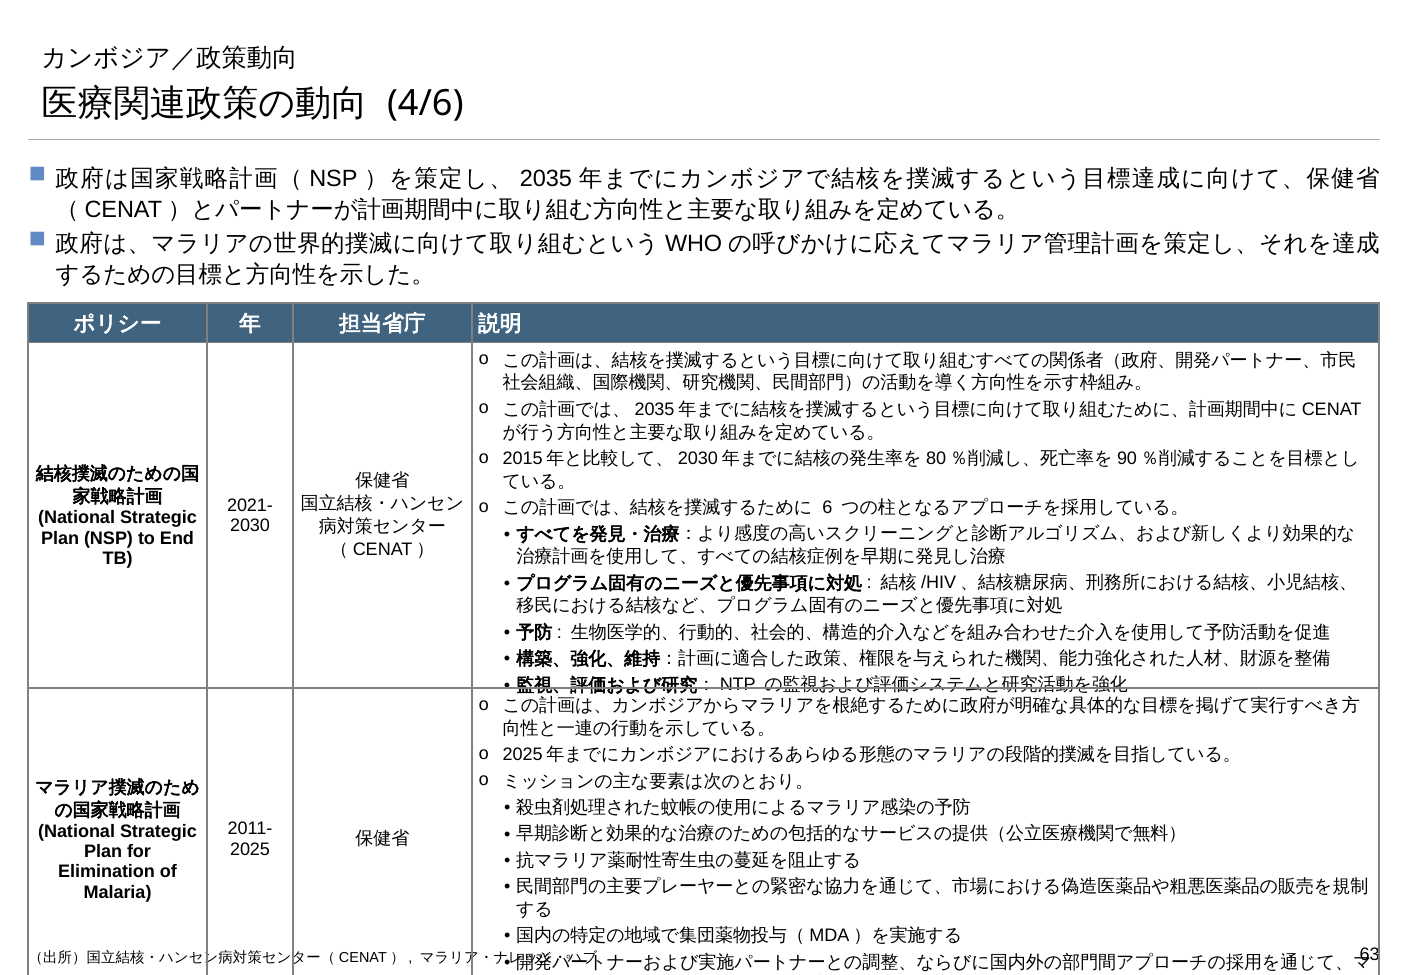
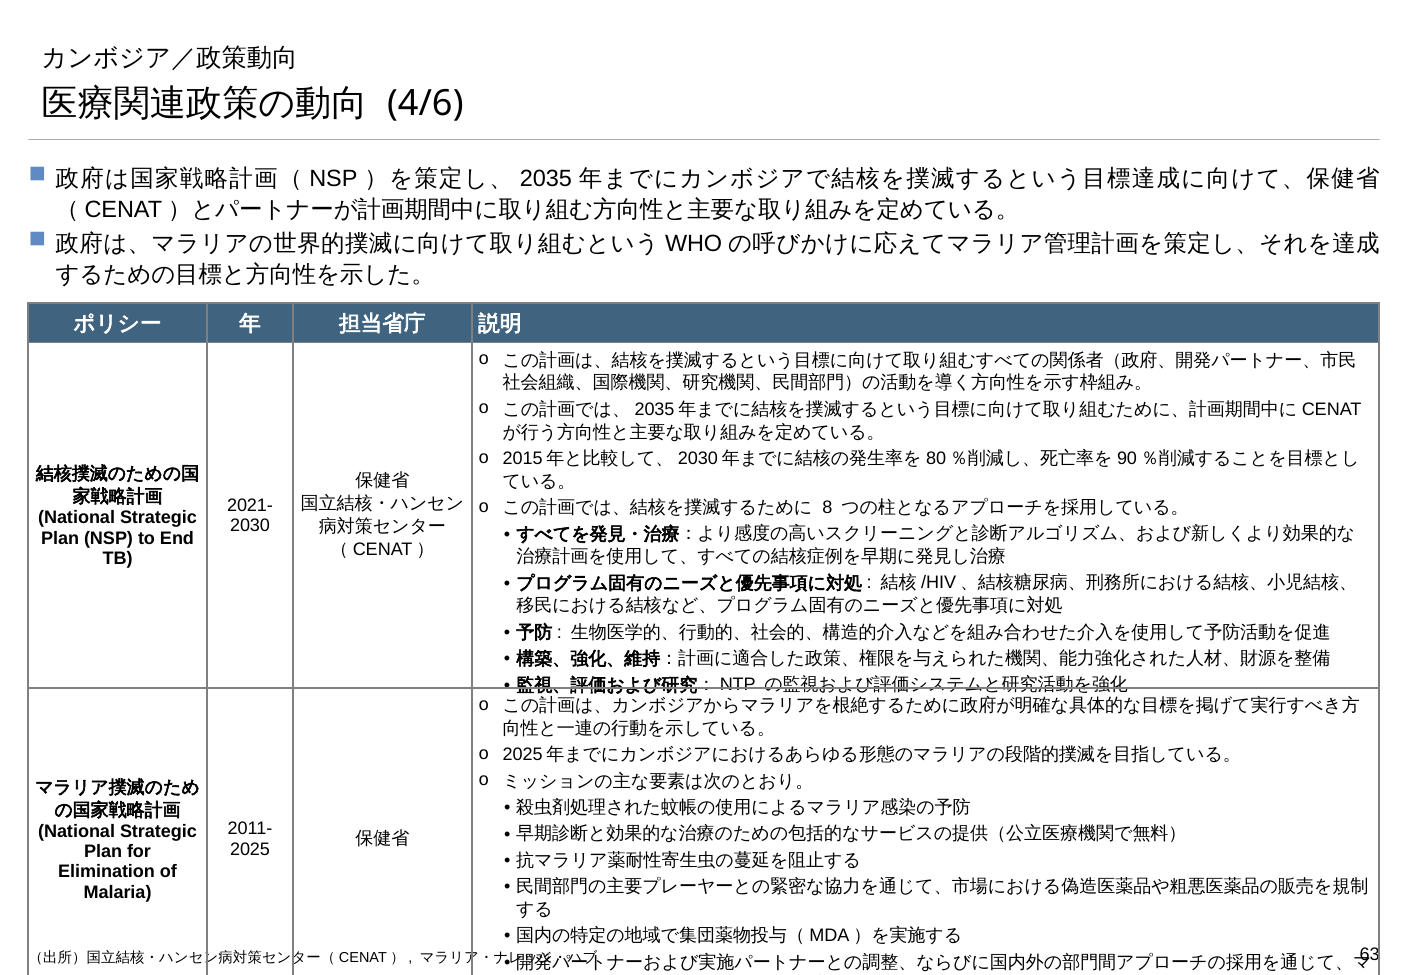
6: 6 -> 8
